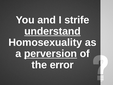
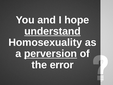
strife: strife -> hope
